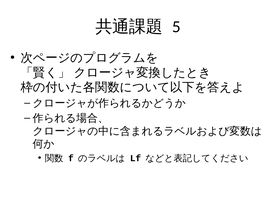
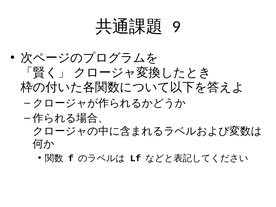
5: 5 -> 9
